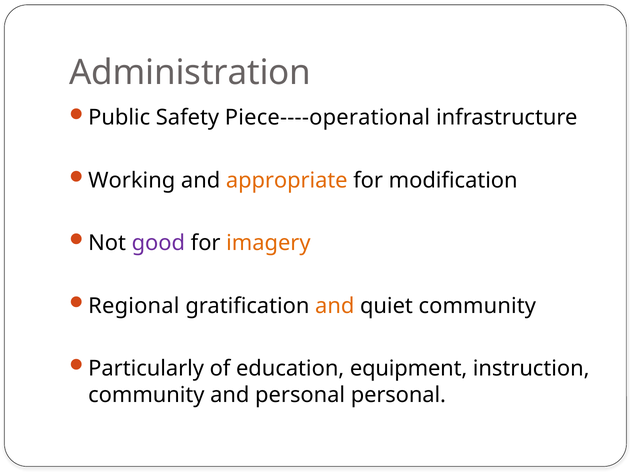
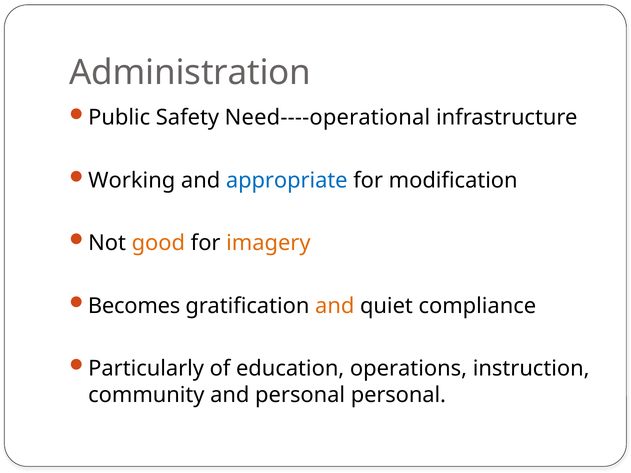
Piece----operational: Piece----operational -> Need----operational
appropriate colour: orange -> blue
good colour: purple -> orange
Regional: Regional -> Becomes
quiet community: community -> compliance
equipment: equipment -> operations
